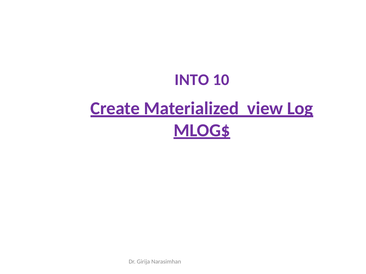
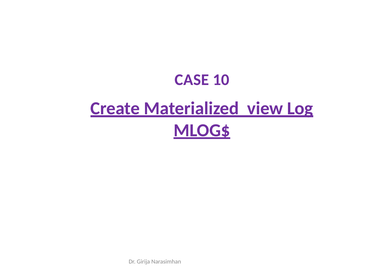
INTO: INTO -> CASE
